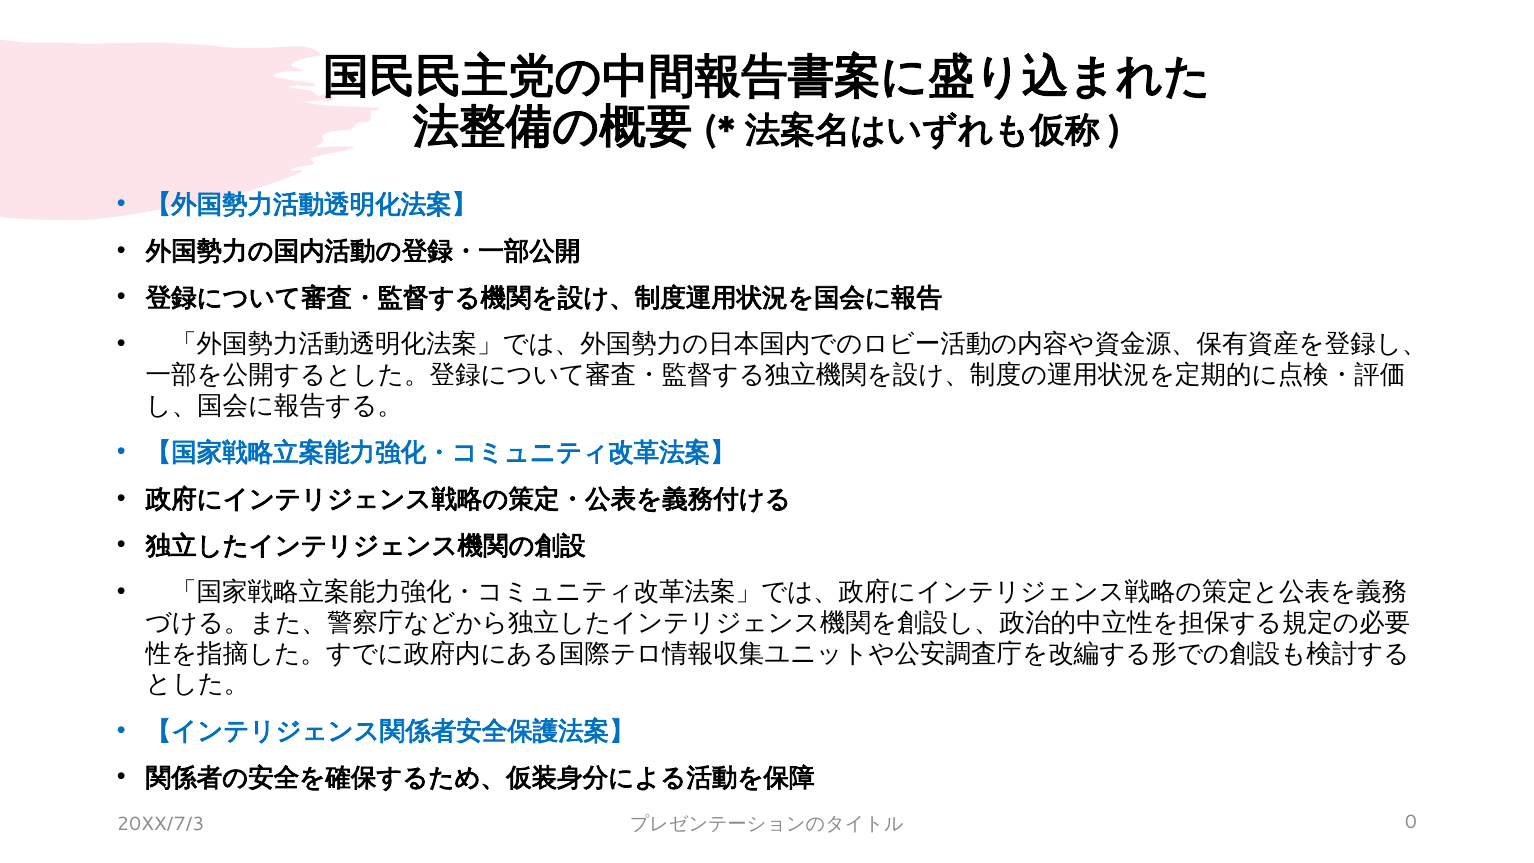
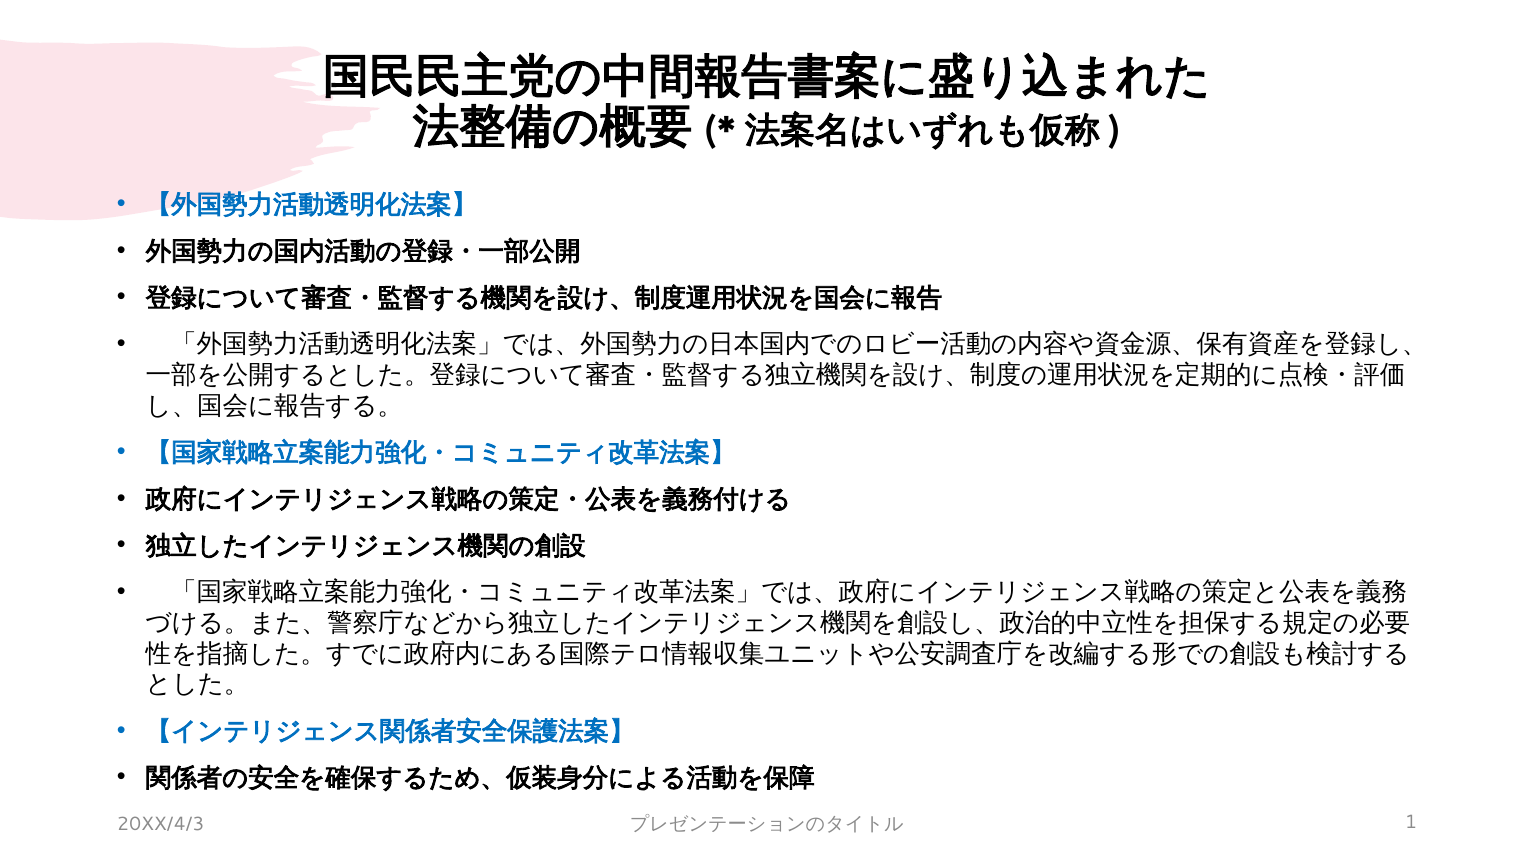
20XX/7/3: 20XX/7/3 -> 20XX/4/3
0: 0 -> 1
